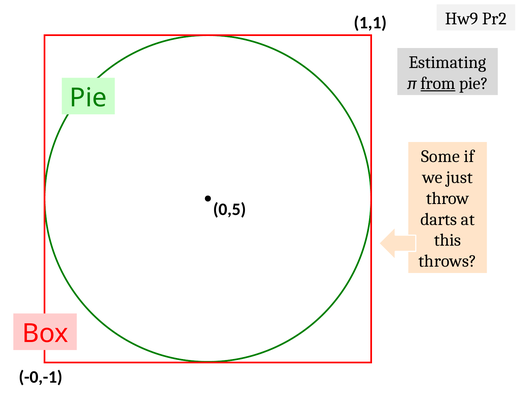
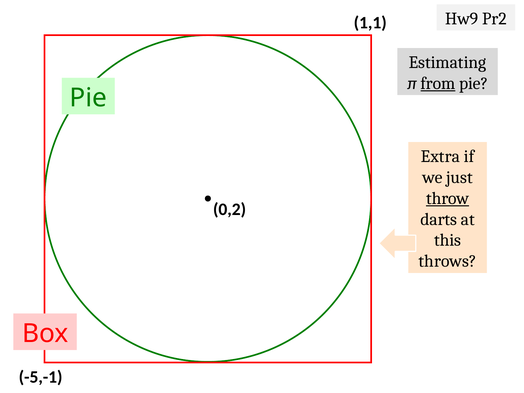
Some: Some -> Extra
throw underline: none -> present
0,5: 0,5 -> 0,2
-0,-1: -0,-1 -> -5,-1
